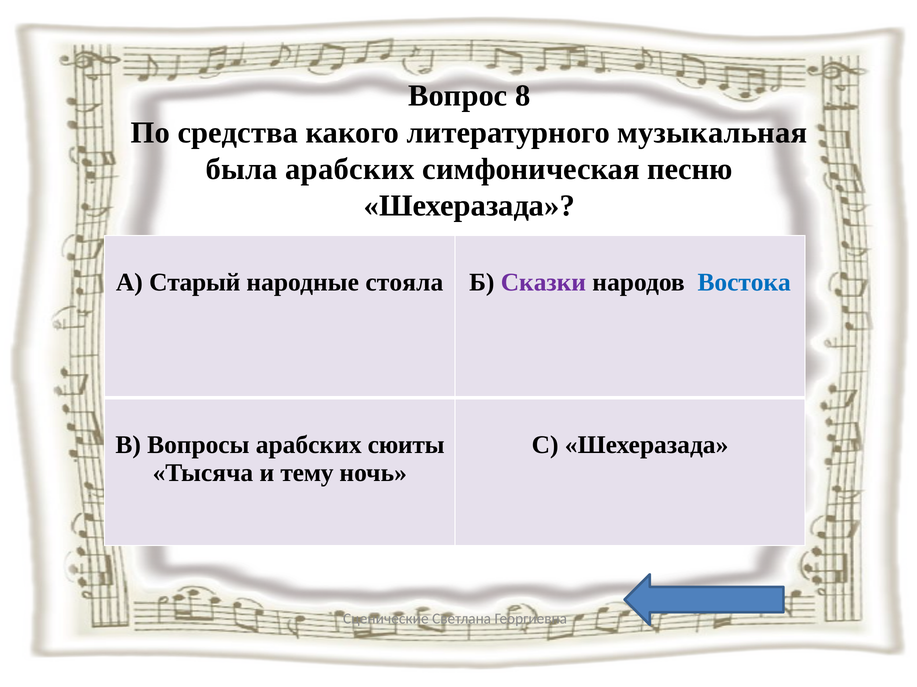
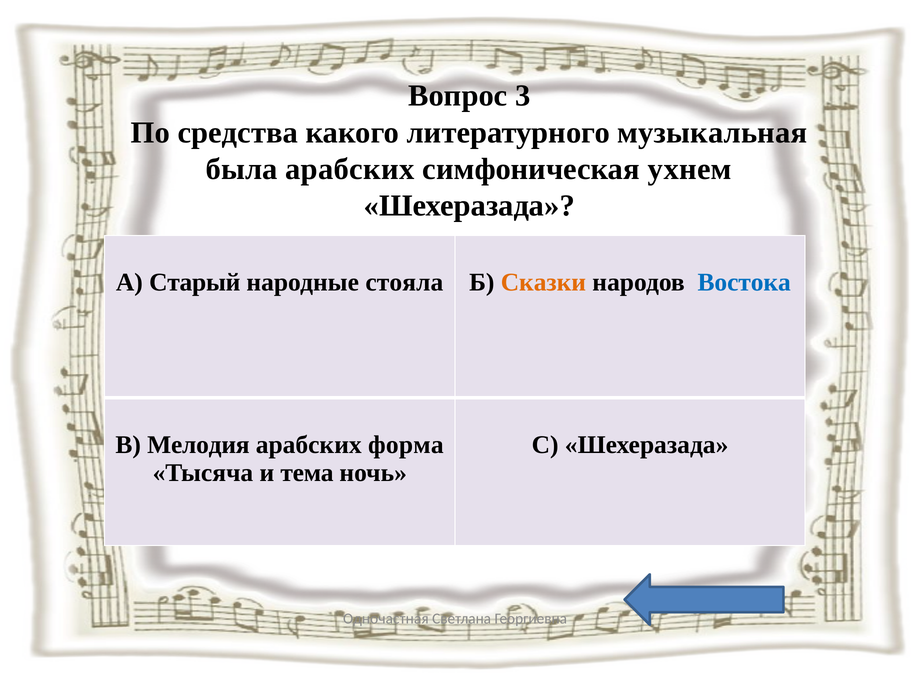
8: 8 -> 3
песню: песню -> ухнем
Сказки colour: purple -> orange
Вопросы: Вопросы -> Мелодия
сюиты: сюиты -> форма
тему: тему -> тема
Сценические: Сценические -> Одночастная
